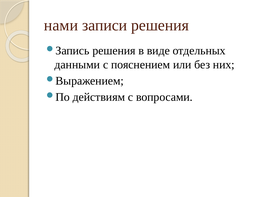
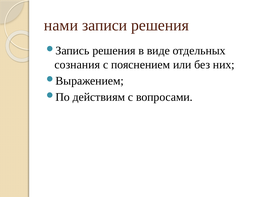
данными: данными -> сознания
